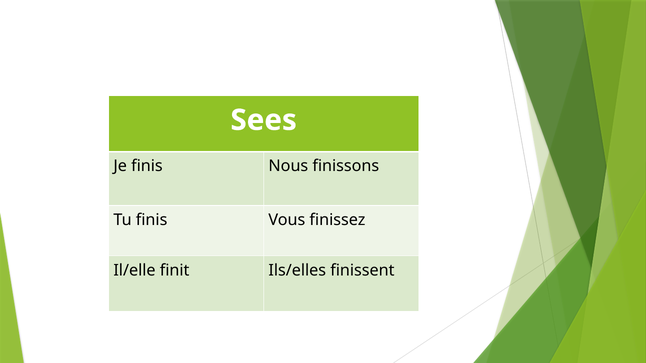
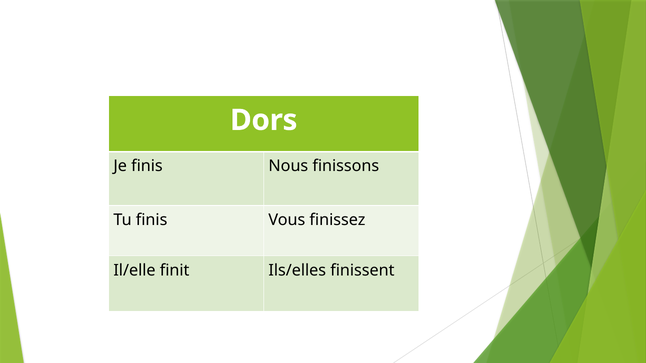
Sees: Sees -> Dors
